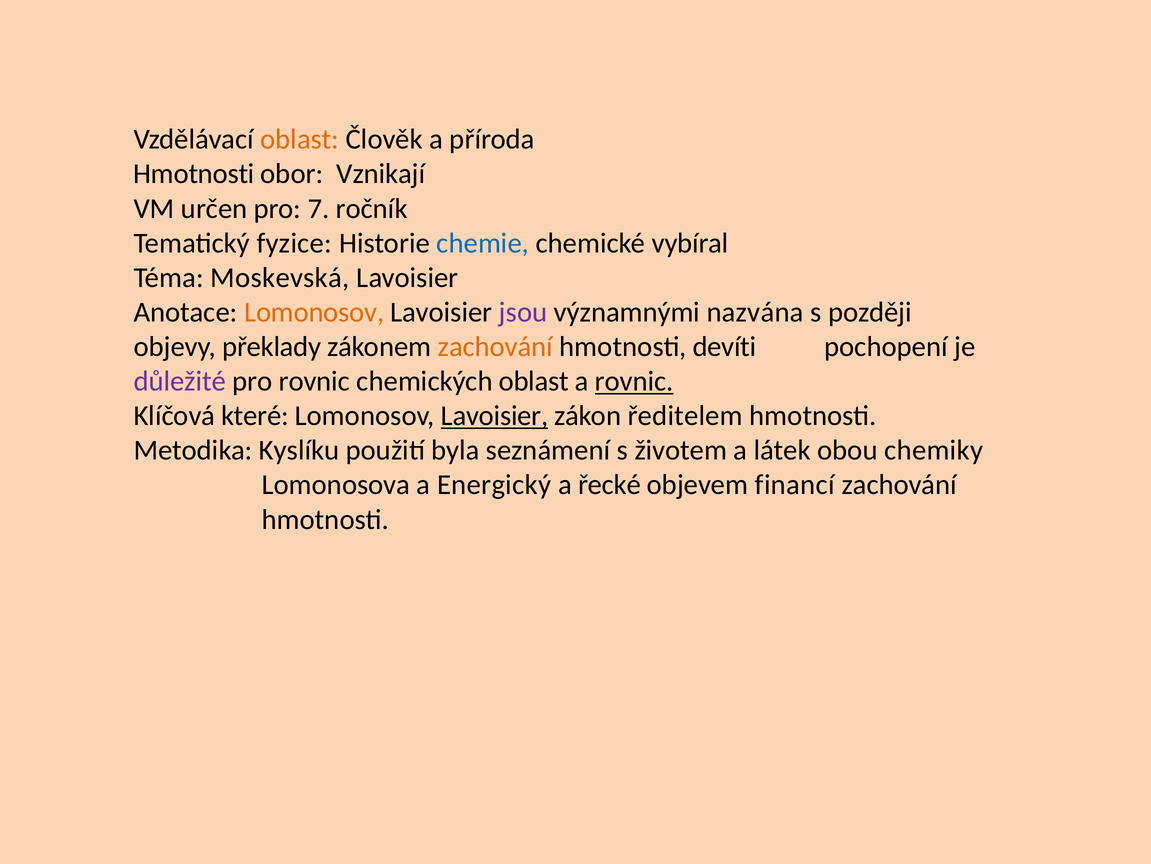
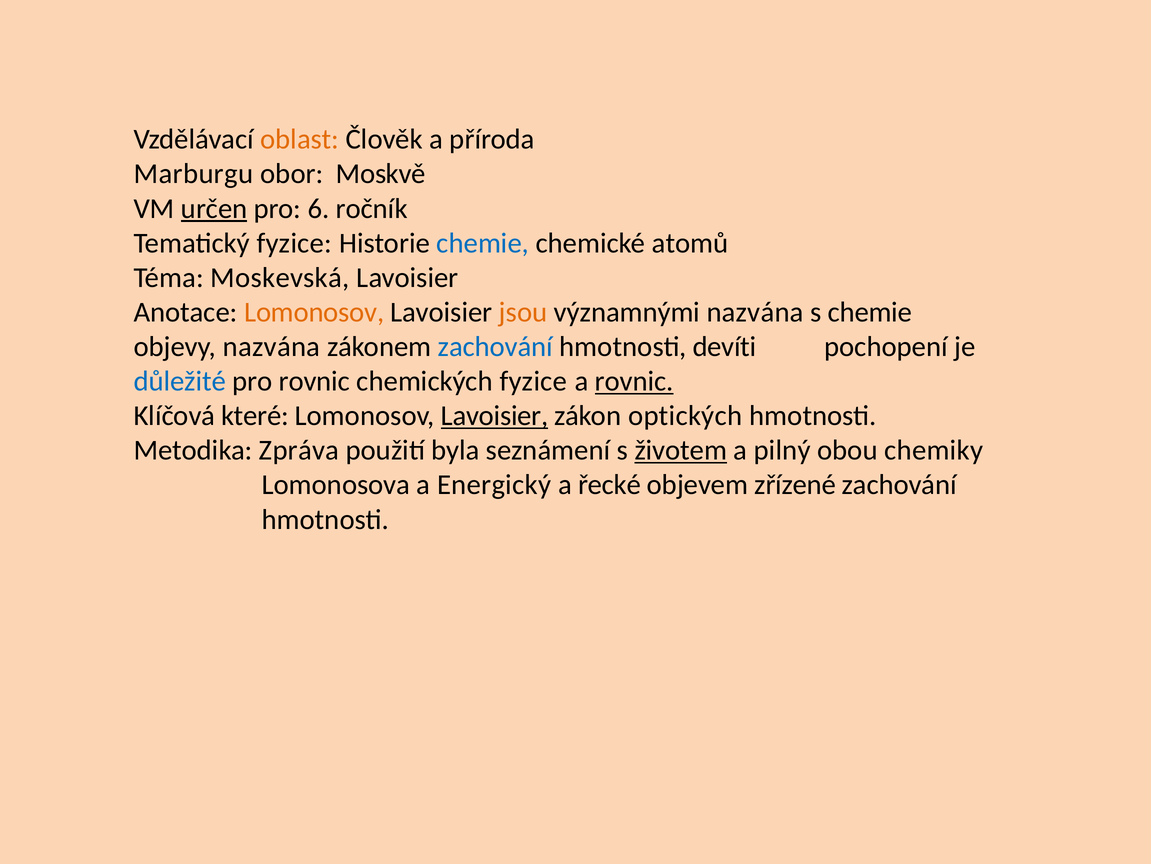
Hmotnosti at (194, 174): Hmotnosti -> Marburgu
Vznikají: Vznikají -> Moskvě
určen underline: none -> present
7: 7 -> 6
vybíral: vybíral -> atomů
jsou colour: purple -> orange
s později: později -> chemie
objevy překlady: překlady -> nazvána
zachování at (495, 346) colour: orange -> blue
důležité colour: purple -> blue
chemických oblast: oblast -> fyzice
ředitelem: ředitelem -> optických
Kyslíku: Kyslíku -> Zpráva
životem underline: none -> present
látek: látek -> pilný
financí: financí -> zřízené
